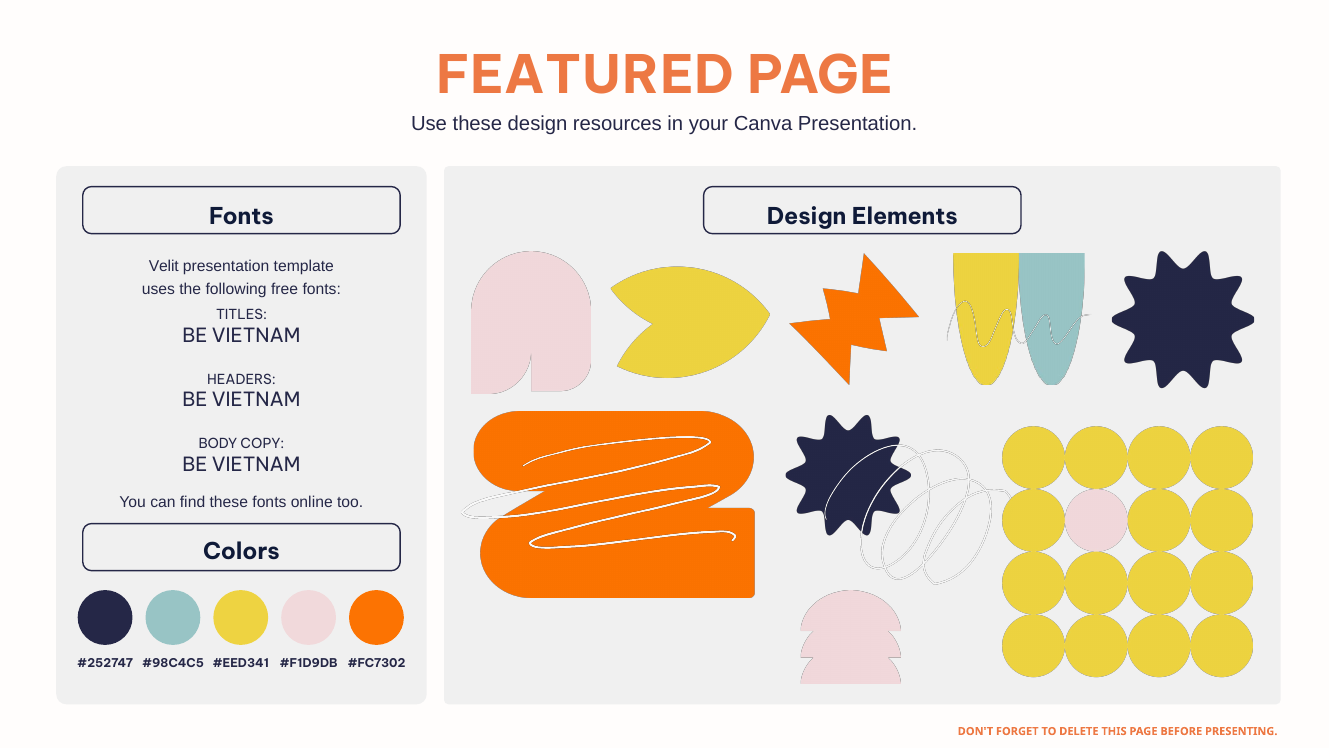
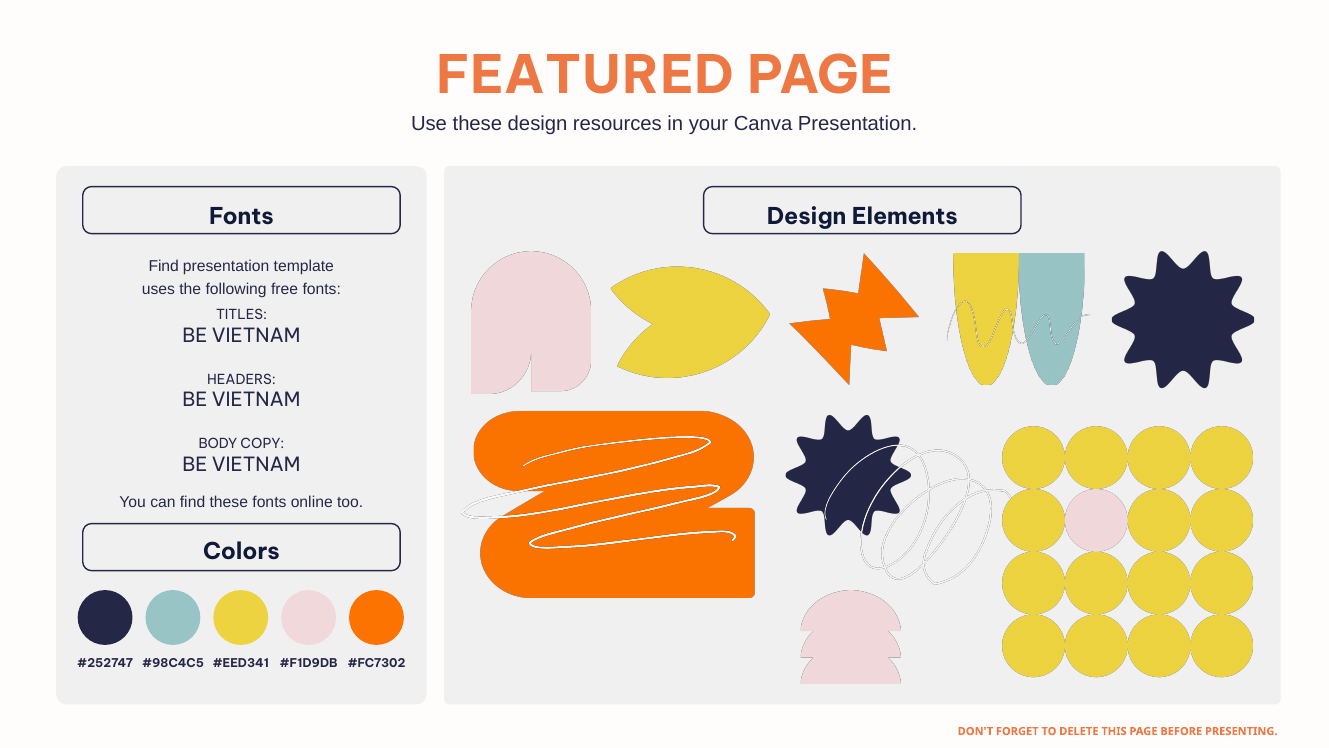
Velit at (164, 266): Velit -> Find
